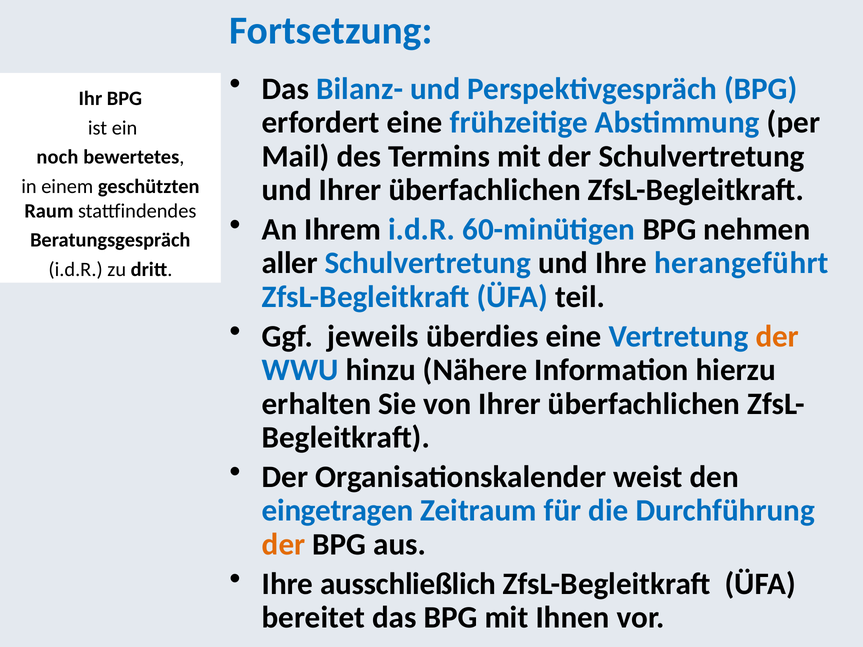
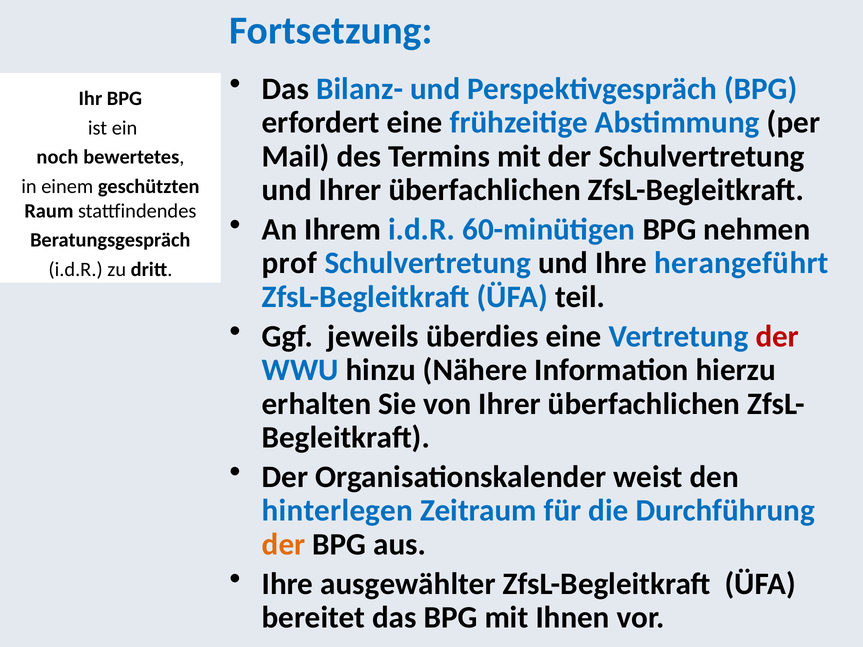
aller: aller -> prof
der at (777, 337) colour: orange -> red
eingetragen: eingetragen -> hinterlegen
ausschließlich: ausschließlich -> ausgewählter
